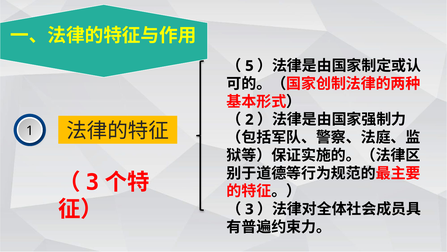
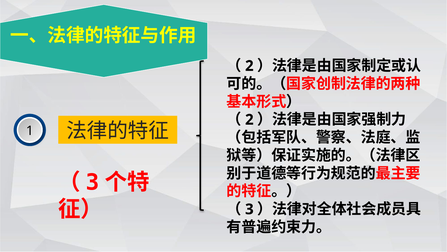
5 at (249, 66): 5 -> 2
